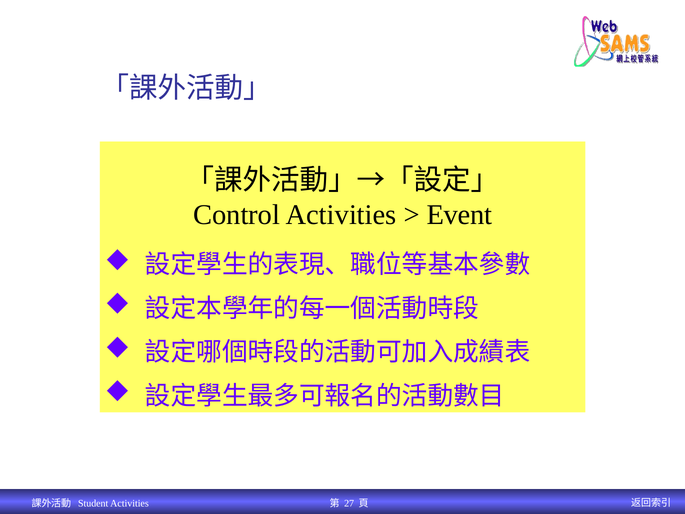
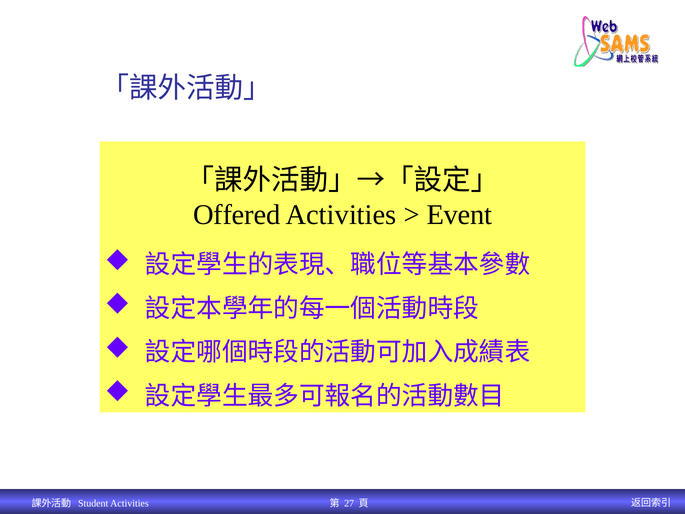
Control: Control -> Offered
